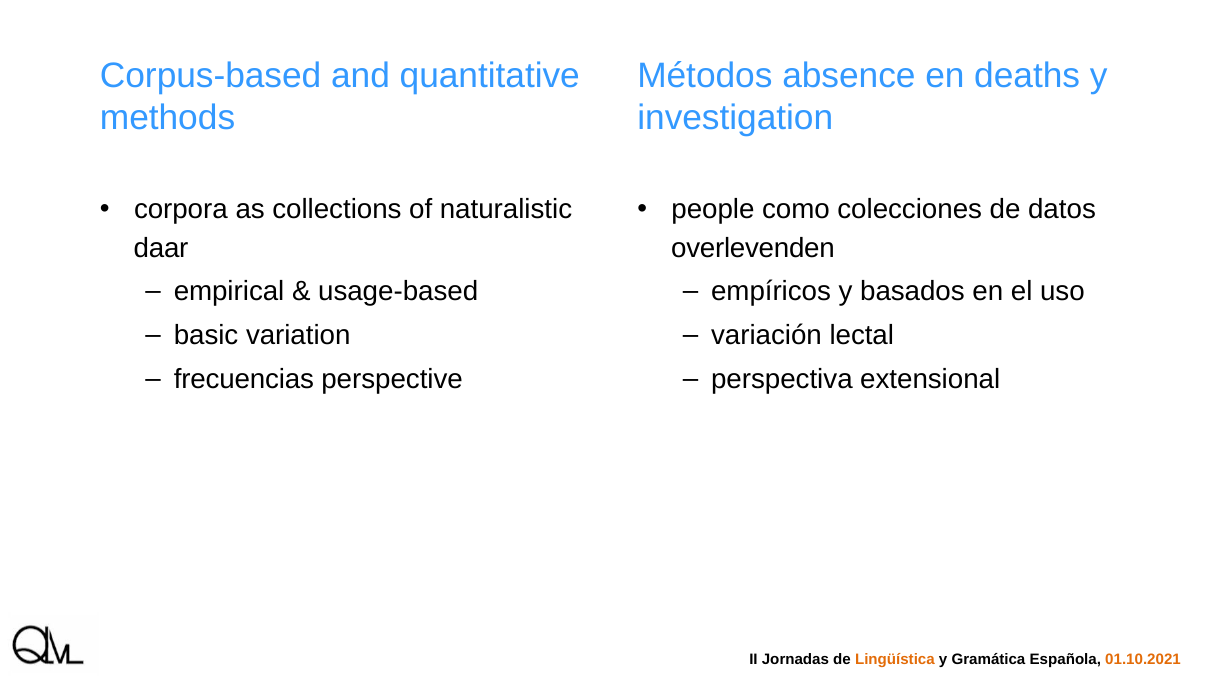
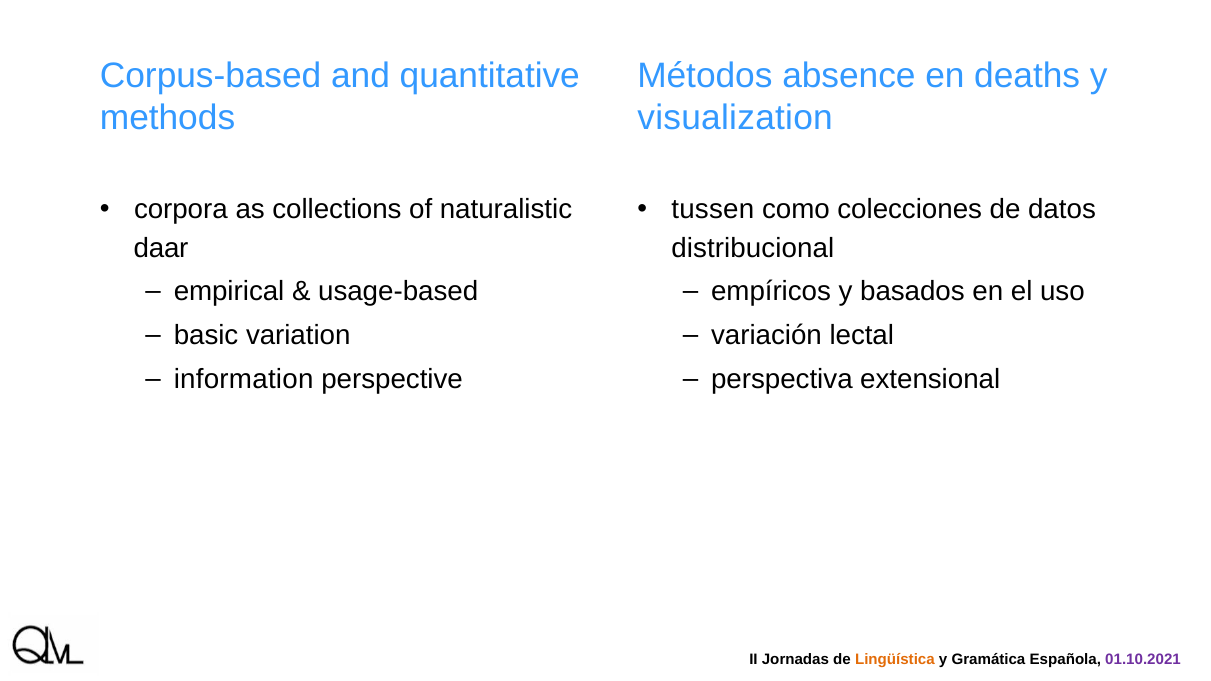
investigation: investigation -> visualization
people: people -> tussen
overlevenden: overlevenden -> distribucional
frecuencias: frecuencias -> information
01.10.2021 colour: orange -> purple
